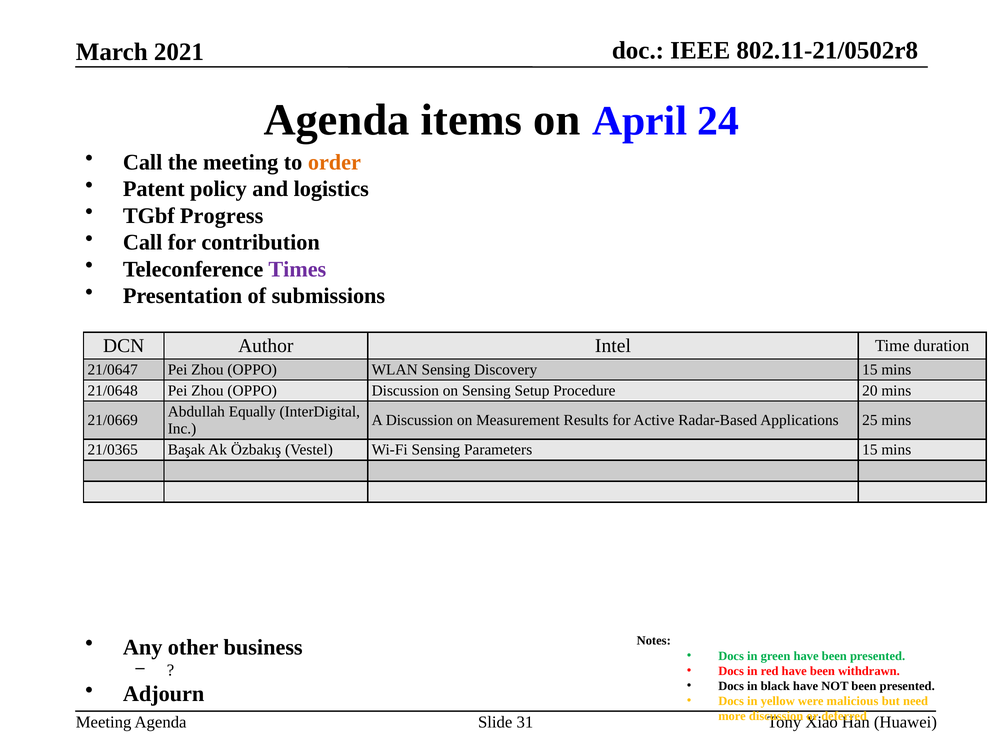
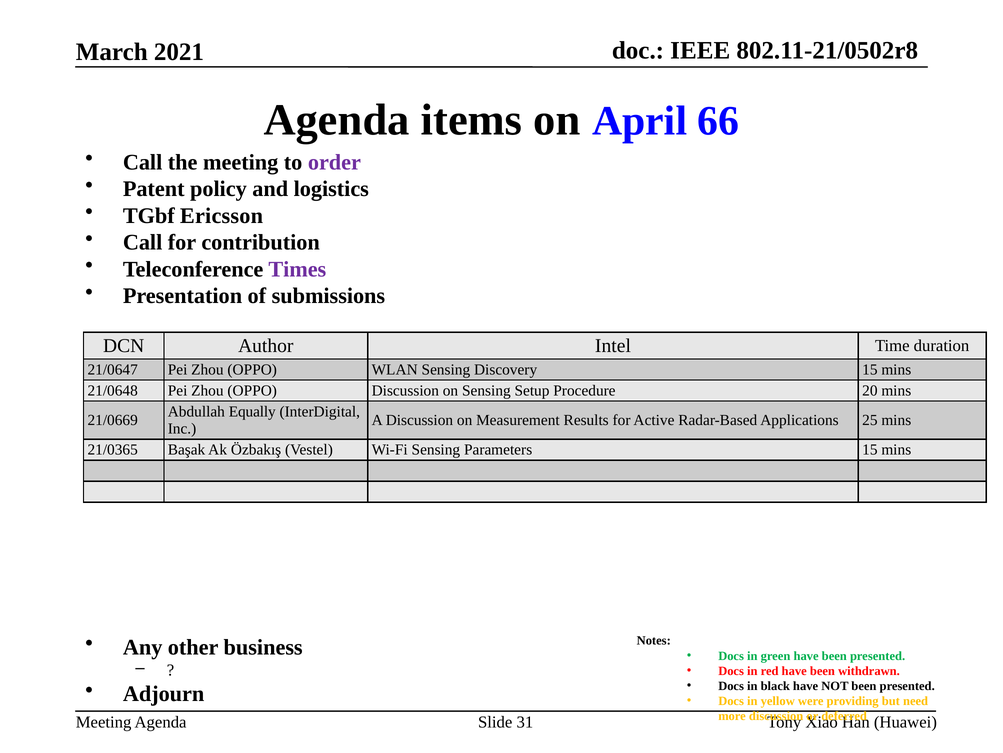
24: 24 -> 66
order colour: orange -> purple
Progress: Progress -> Ericsson
malicious: malicious -> providing
